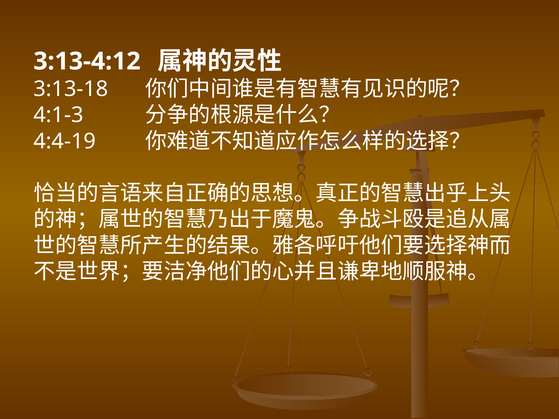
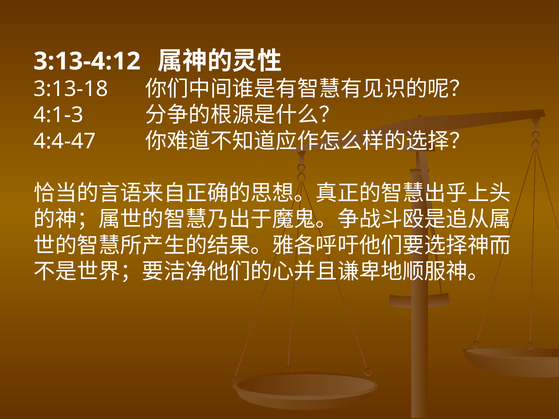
4:4-19: 4:4-19 -> 4:4-47
